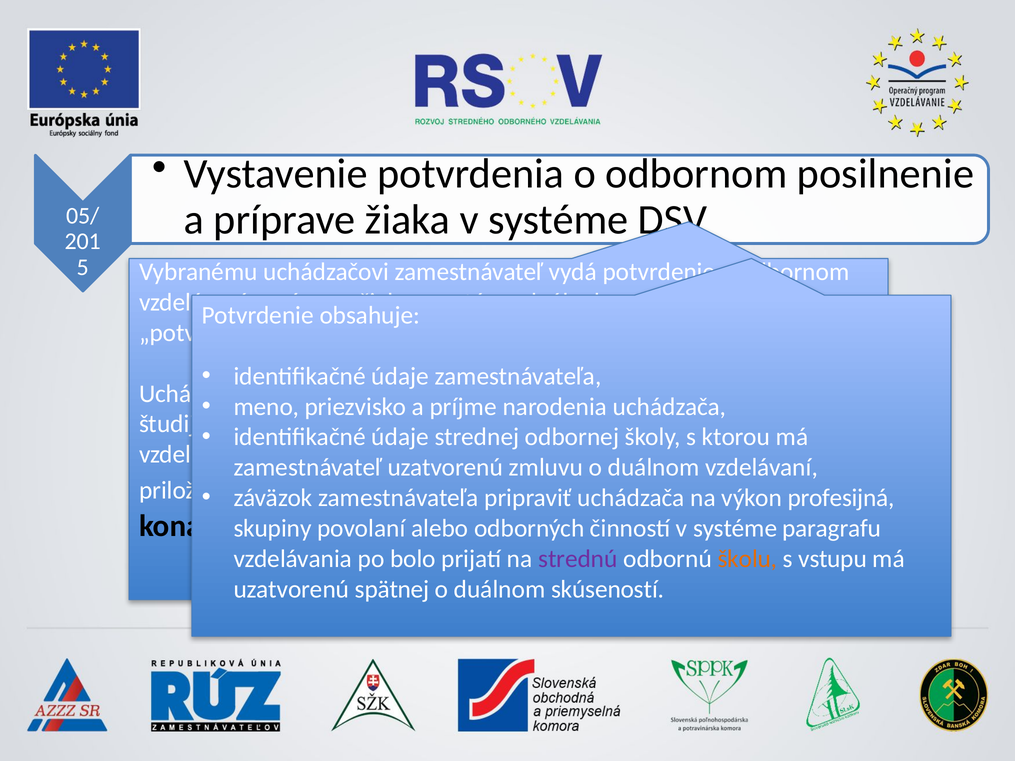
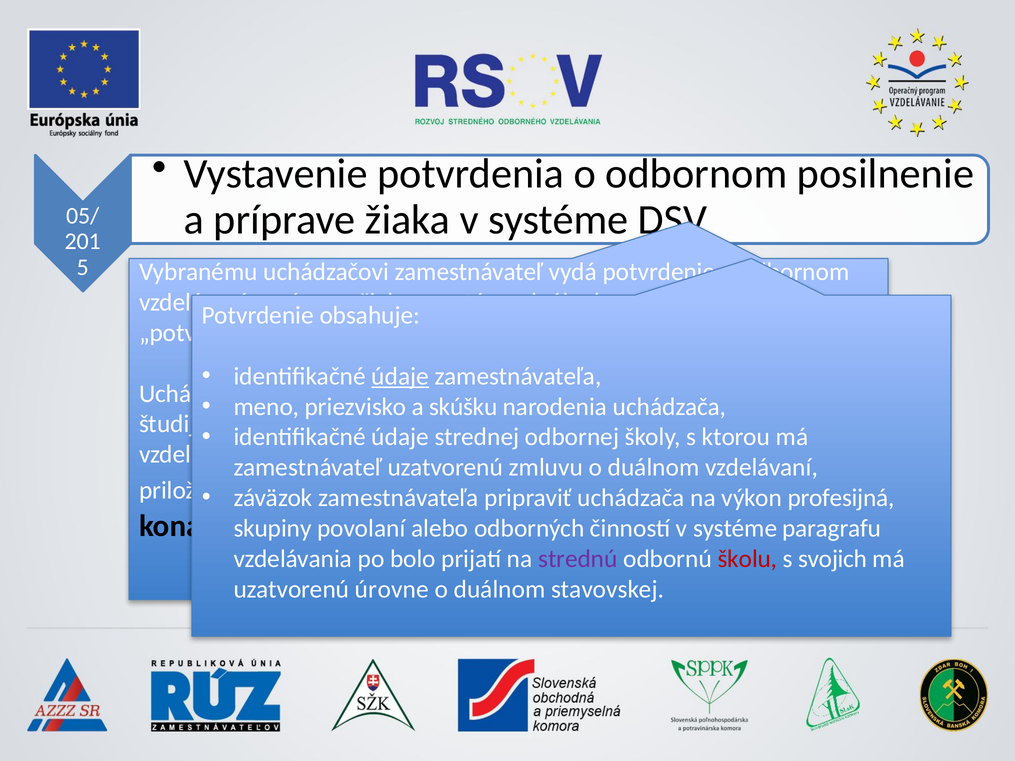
údaje at (400, 376) underline: none -> present
príjme: príjme -> skúšku
školu colour: orange -> red
vstupu: vstupu -> svojich
spätnej: spätnej -> úrovne
skúseností: skúseností -> stavovskej
